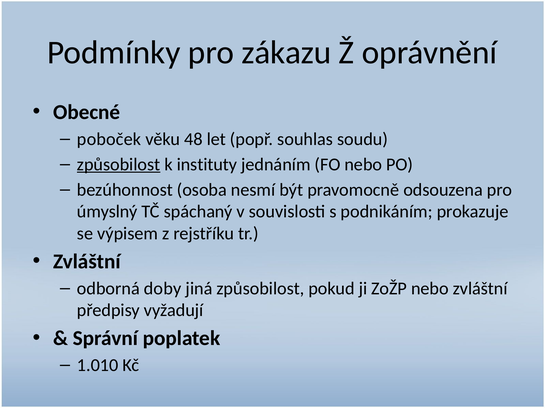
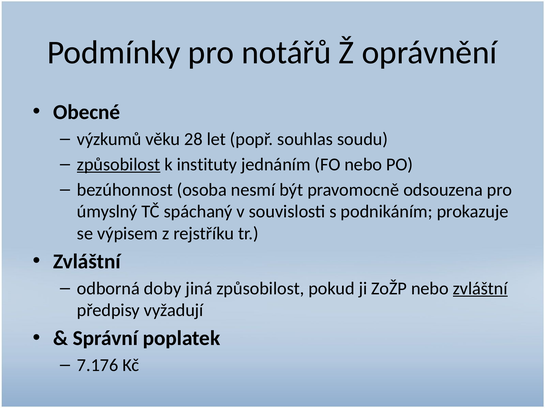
zákazu: zákazu -> notářů
poboček: poboček -> výzkumů
48: 48 -> 28
zvláštní at (480, 289) underline: none -> present
1.010: 1.010 -> 7.176
